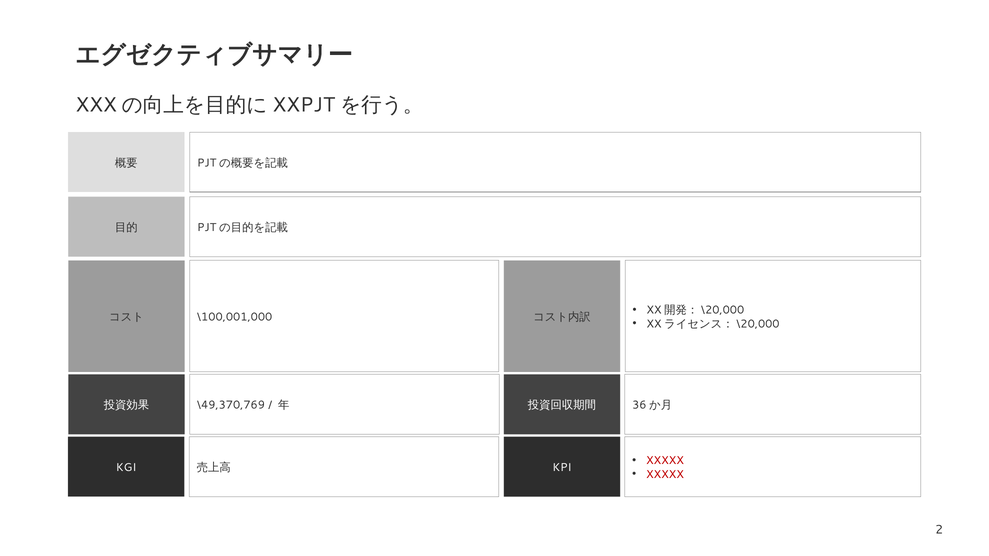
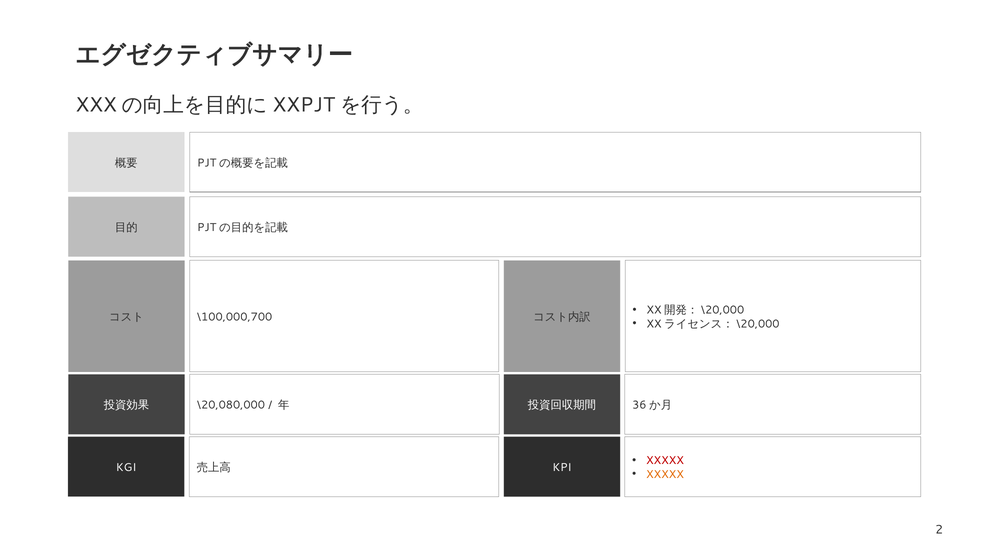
\100,001,000: \100,001,000 -> \100,000,700
\49,370,769: \49,370,769 -> \20,080,000
XXXXX at (665, 475) colour: red -> orange
